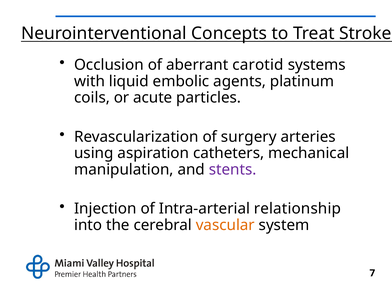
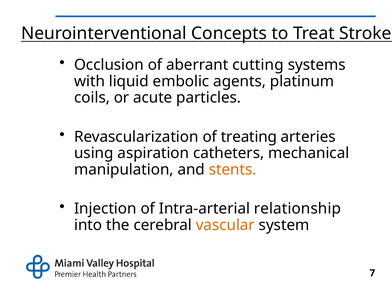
carotid: carotid -> cutting
surgery: surgery -> treating
stents colour: purple -> orange
